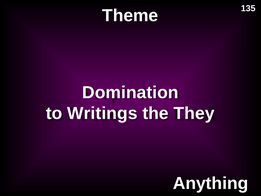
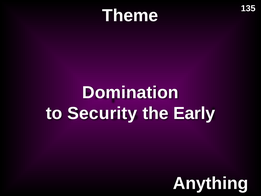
Writings: Writings -> Security
They: They -> Early
